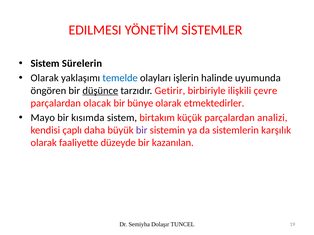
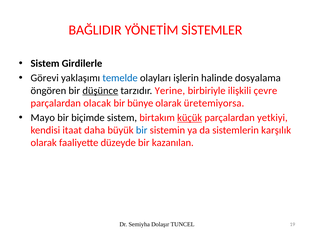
EDILMESI: EDILMESI -> BAĞLIDIR
Sürelerin: Sürelerin -> Girdilerle
Olarak at (45, 78): Olarak -> Görevi
uyumunda: uyumunda -> dosyalama
Getirir: Getirir -> Yerine
etmektedirler: etmektedirler -> üretemiyorsa
kısımda: kısımda -> biçimde
küçük underline: none -> present
analizi: analizi -> yetkiyi
çaplı: çaplı -> itaat
bir at (142, 131) colour: purple -> blue
